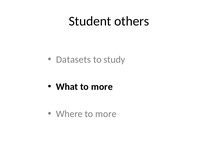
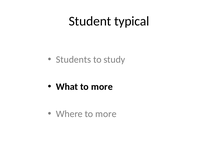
others: others -> typical
Datasets: Datasets -> Students
